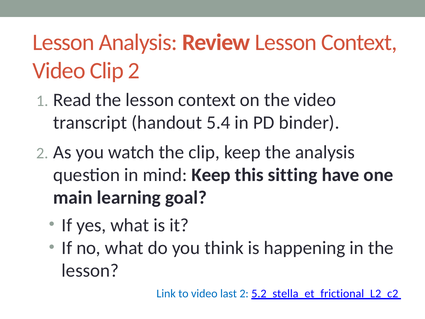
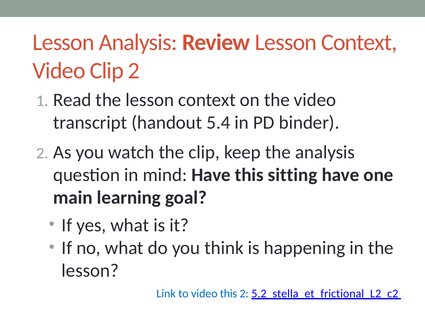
mind Keep: Keep -> Have
video last: last -> this
